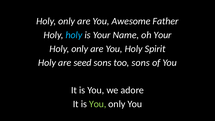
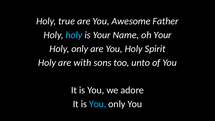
only at (67, 21): only -> true
seed: seed -> with
too sons: sons -> unto
You at (98, 104) colour: light green -> light blue
